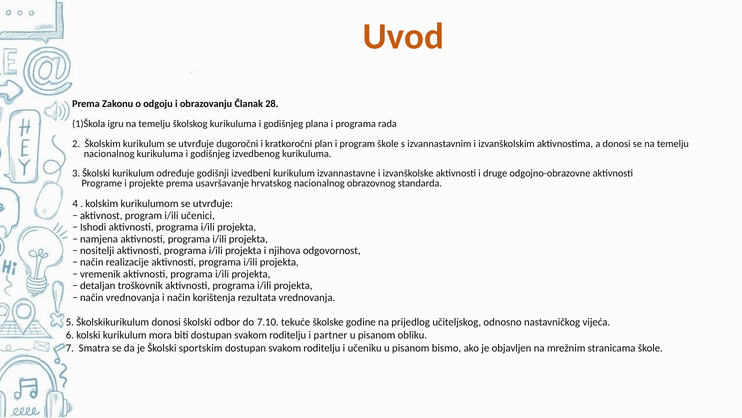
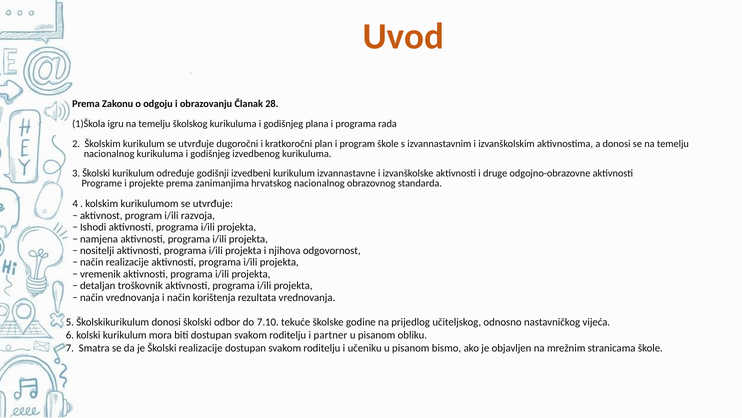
usavršavanje: usavršavanje -> zanimanjima
učenici: učenici -> razvoja
Školski sportskim: sportskim -> realizacije
